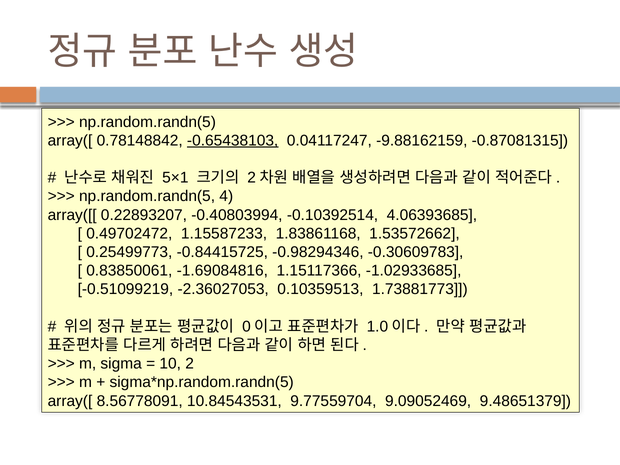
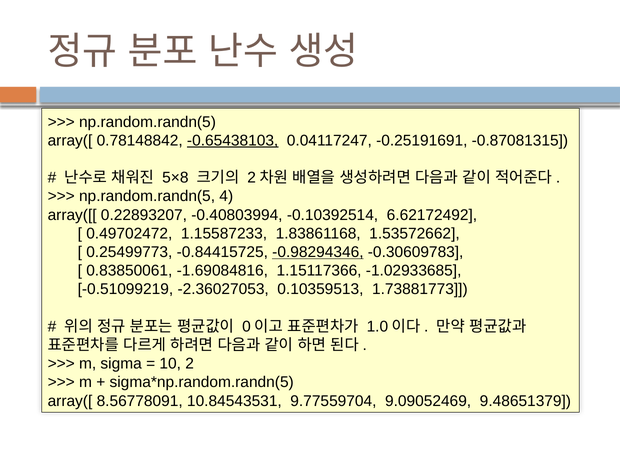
-9.88162159: -9.88162159 -> -0.25191691
5×1: 5×1 -> 5×8
4.06393685: 4.06393685 -> 6.62172492
-0.98294346 underline: none -> present
